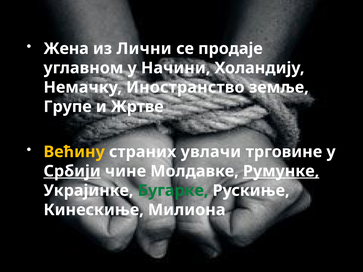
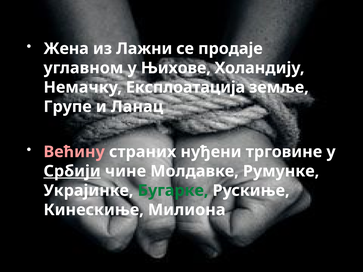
Лични: Лични -> Лажни
Начини: Начини -> Њихове
Иностранство: Иностранство -> Експлоатација
Жртве: Жртве -> Ланац
Већину colour: yellow -> pink
увлачи: увлачи -> нуђени
Румунке underline: present -> none
